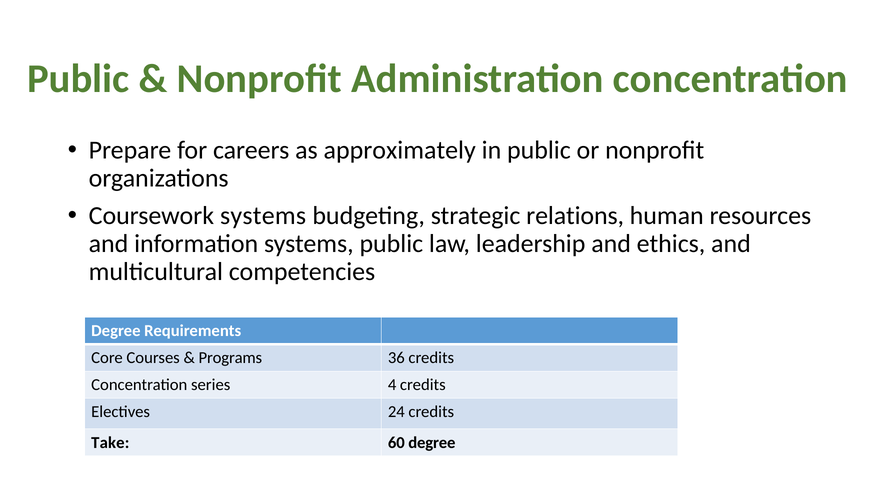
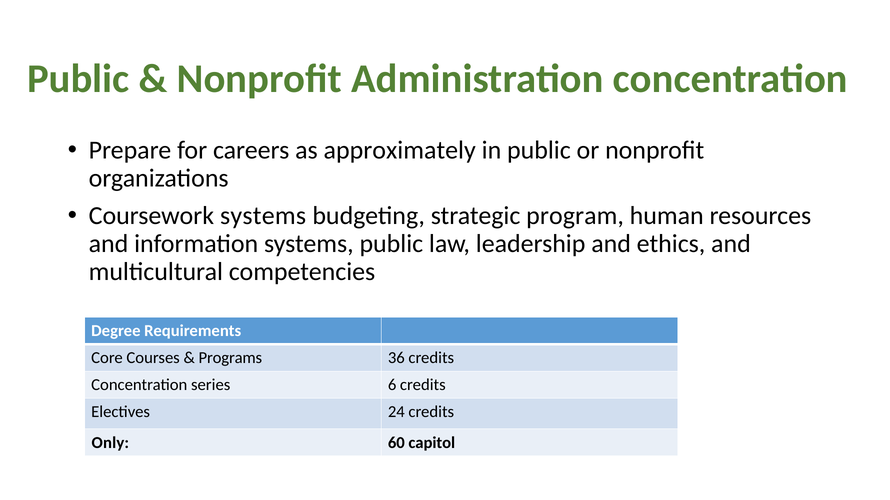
relations: relations -> program
4: 4 -> 6
Take: Take -> Only
60 degree: degree -> capitol
